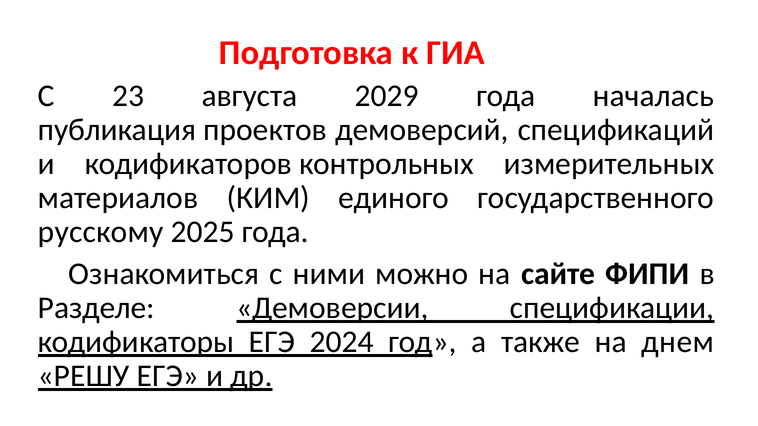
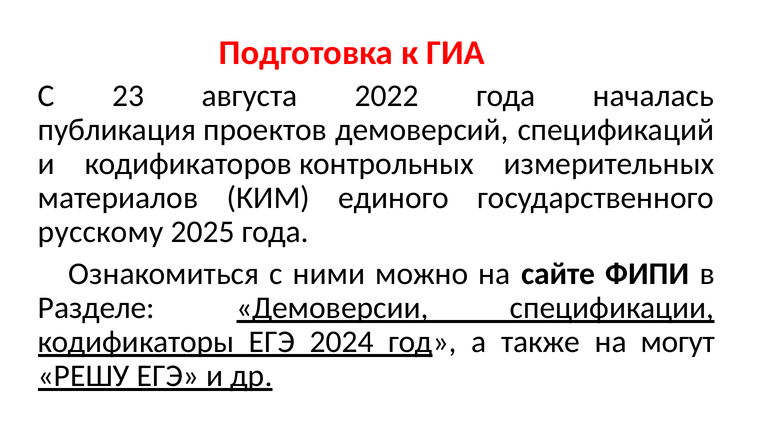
2029: 2029 -> 2022
днем: днем -> могут
